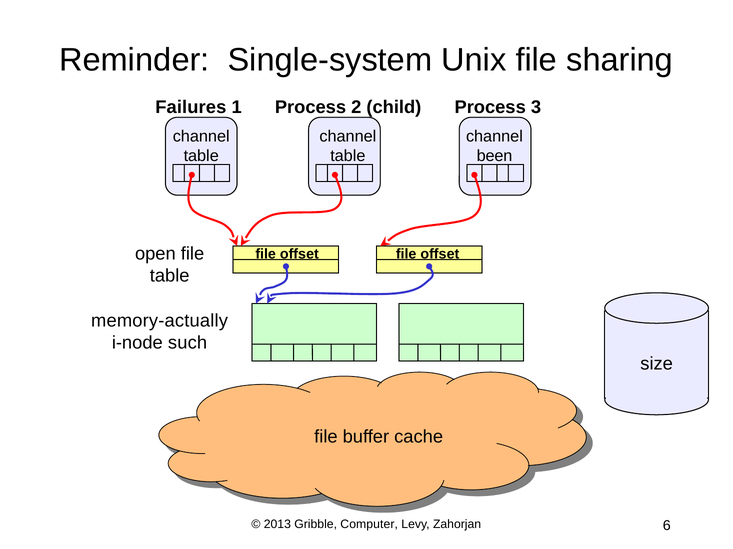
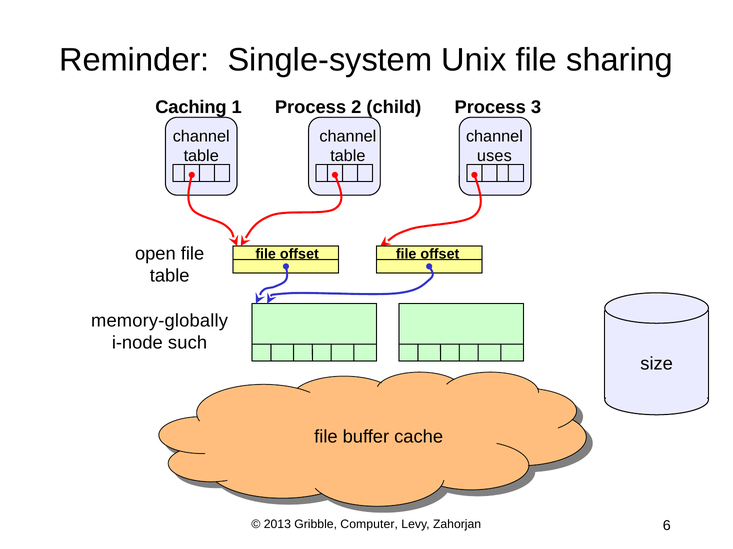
Failures: Failures -> Caching
been: been -> uses
memory-actually: memory-actually -> memory-globally
